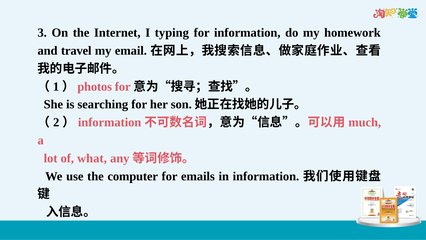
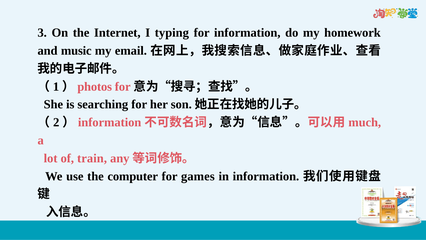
travel: travel -> music
what: what -> train
emails: emails -> games
